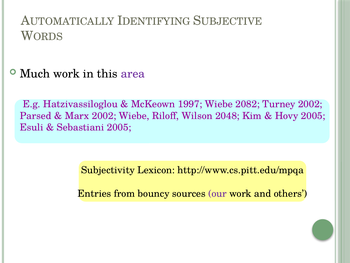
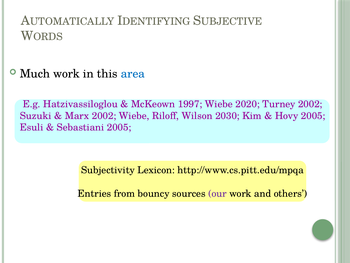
area colour: purple -> blue
2082: 2082 -> 2020
Parsed: Parsed -> Suzuki
2048: 2048 -> 2030
